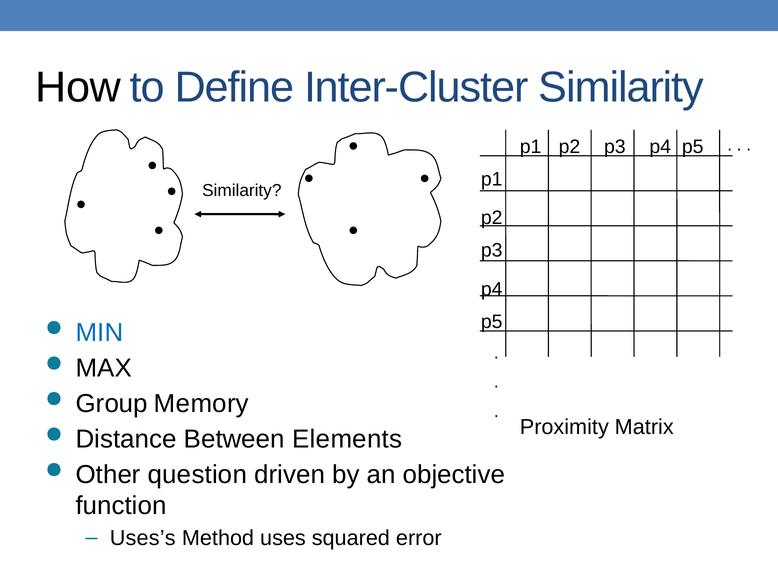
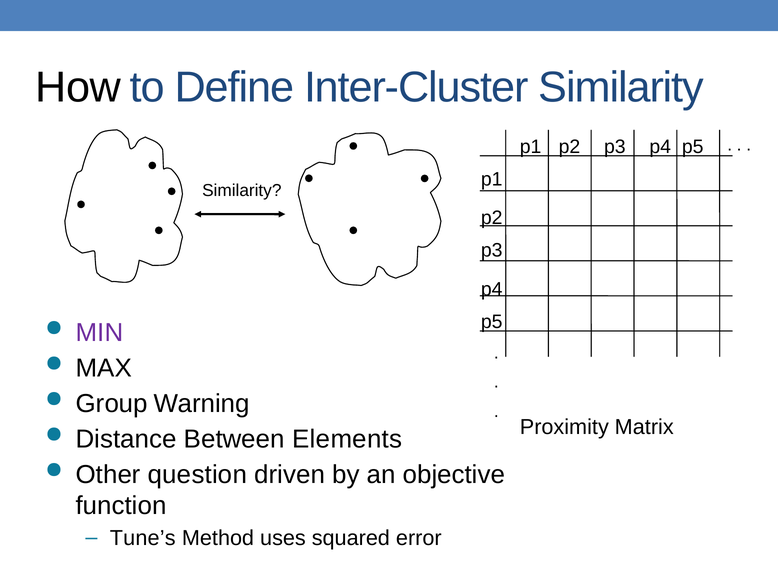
MIN colour: blue -> purple
Memory: Memory -> Warning
Uses’s: Uses’s -> Tune’s
